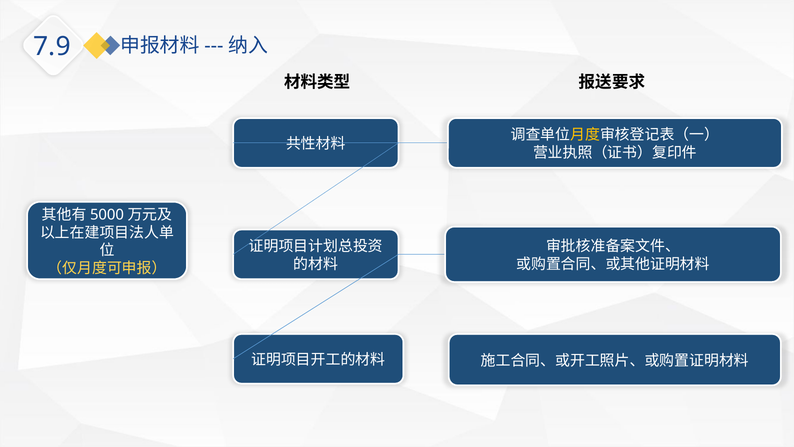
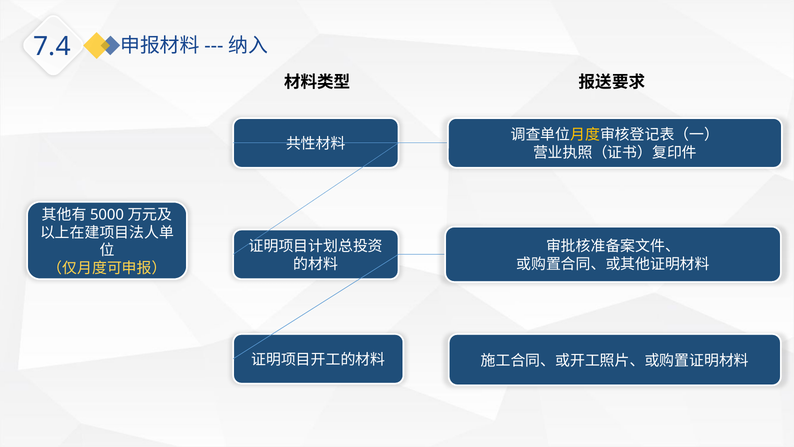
7.9: 7.9 -> 7.4
